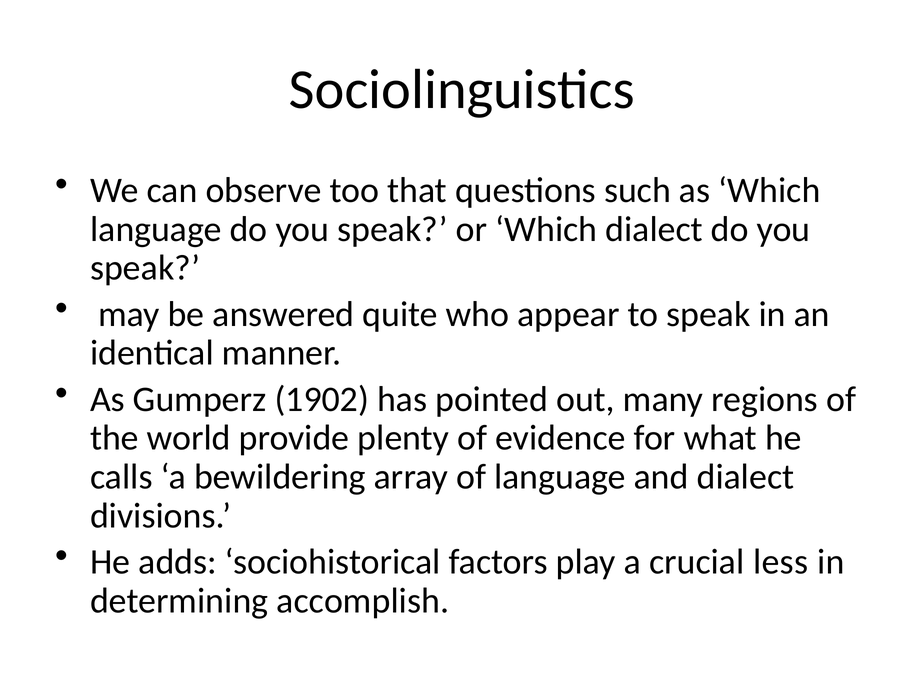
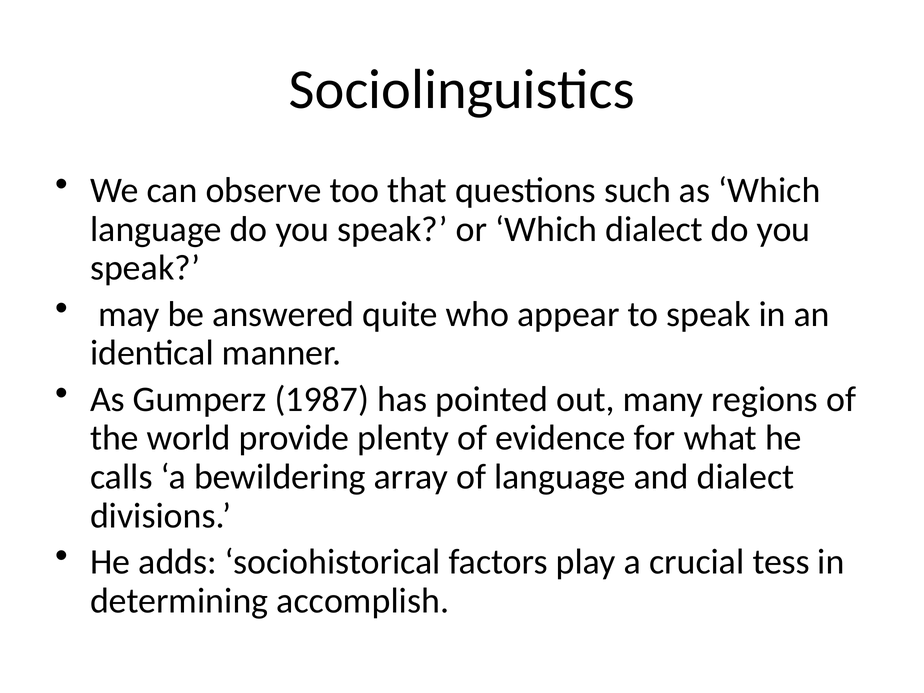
1902: 1902 -> 1987
less: less -> tess
